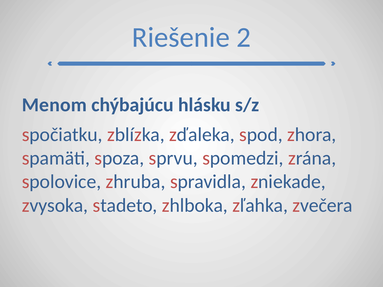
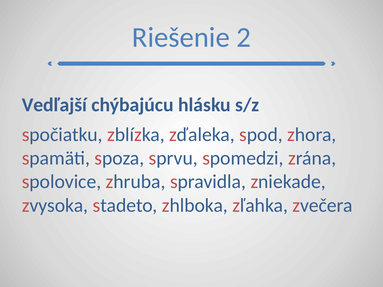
Menom: Menom -> Vedľajší
